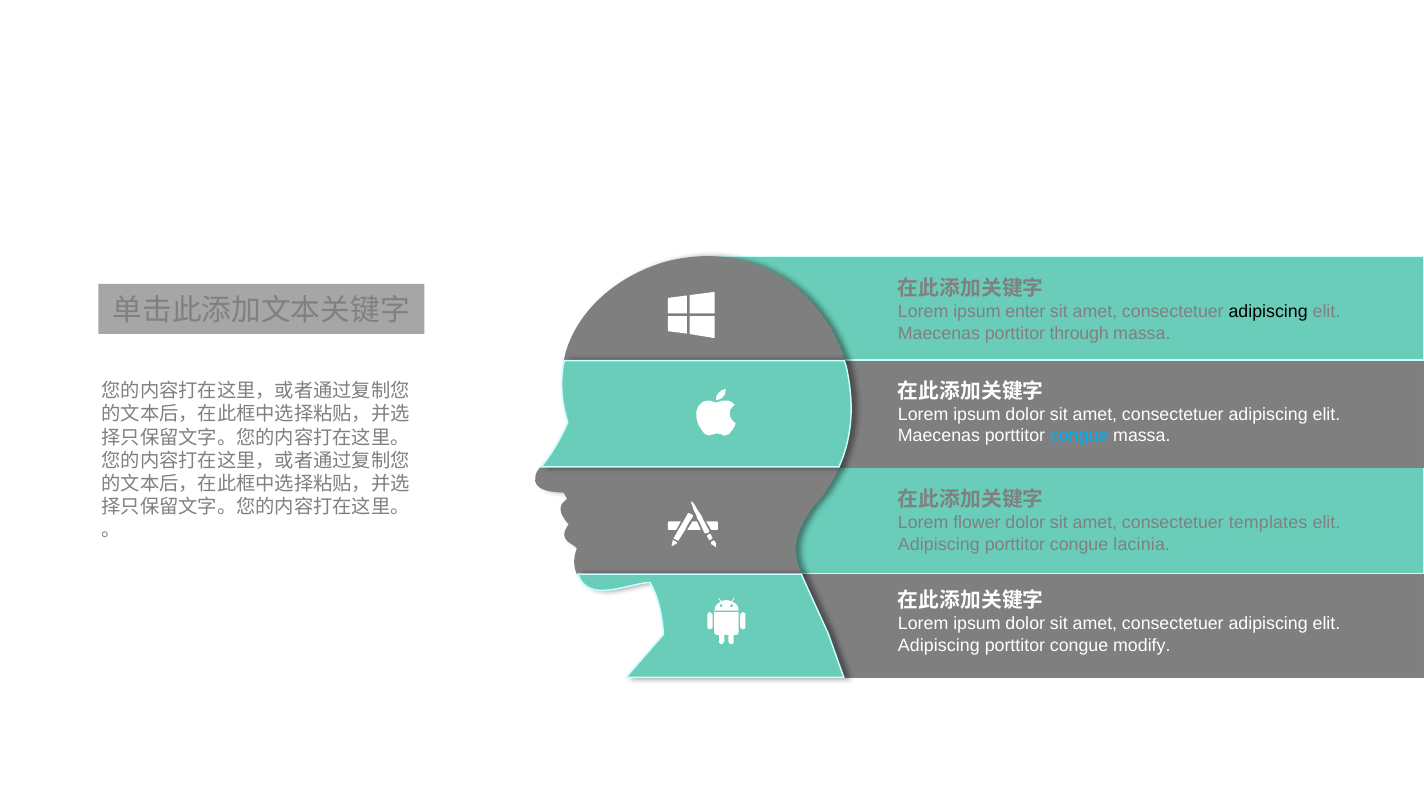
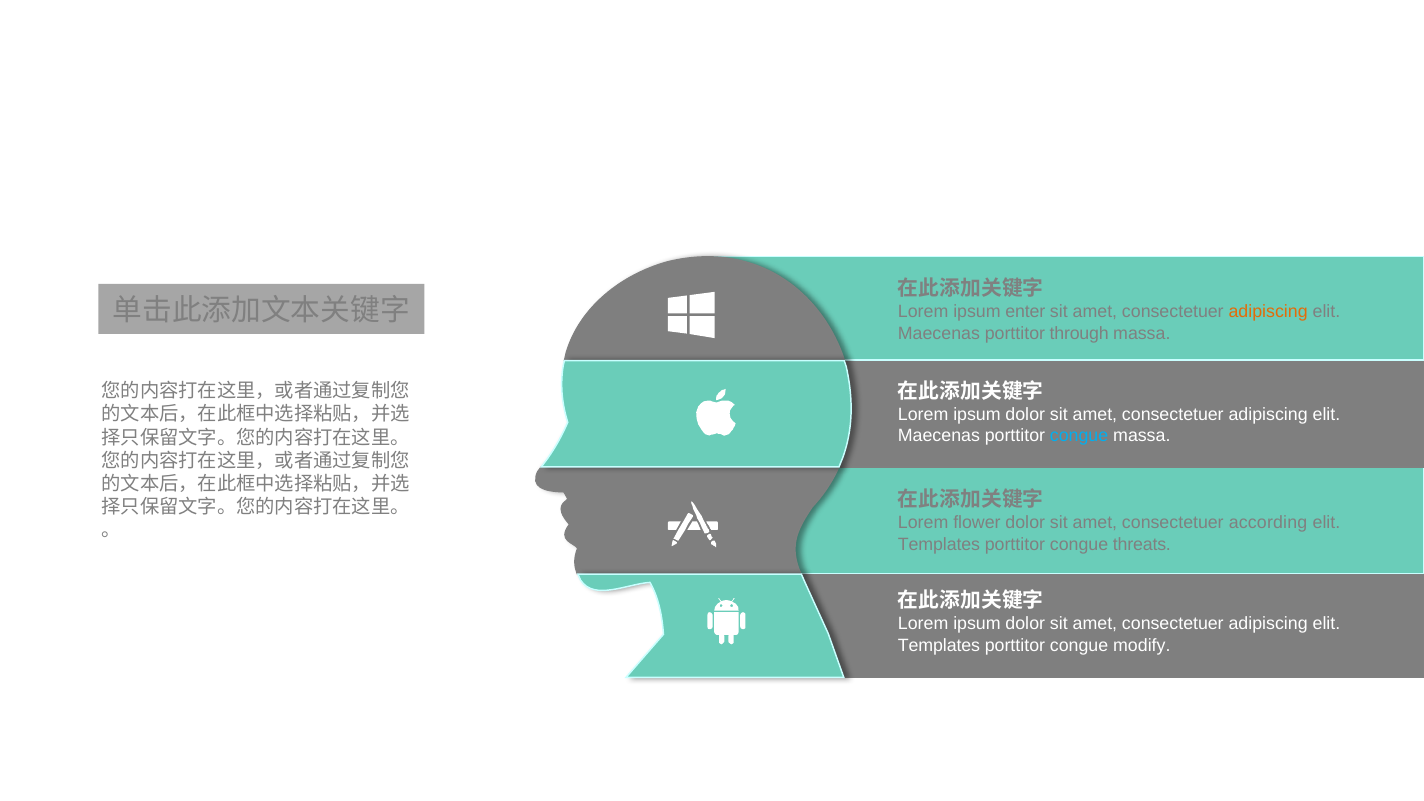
adipiscing at (1268, 312) colour: black -> orange
templates: templates -> according
Adipiscing at (939, 544): Adipiscing -> Templates
lacinia: lacinia -> threats
Adipiscing at (939, 645): Adipiscing -> Templates
